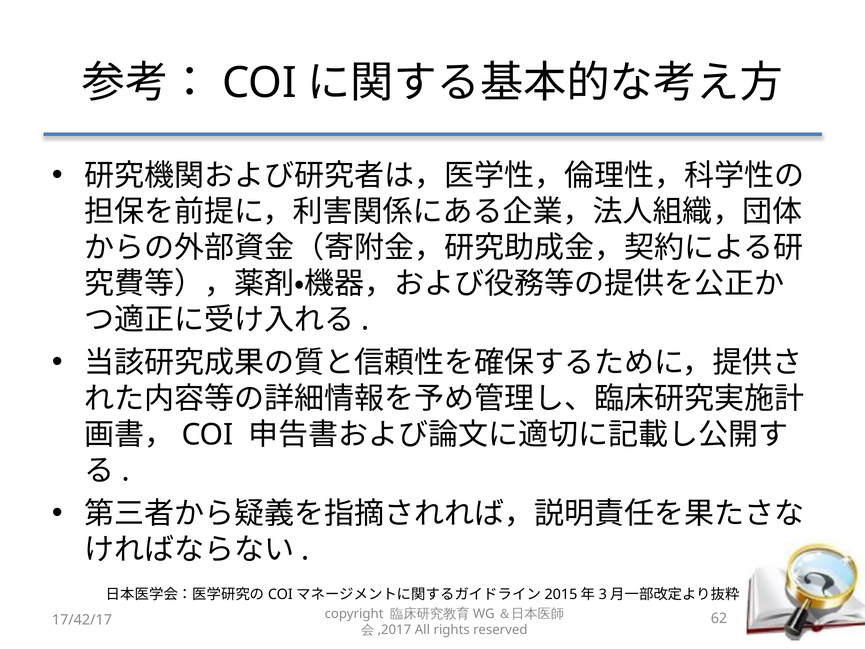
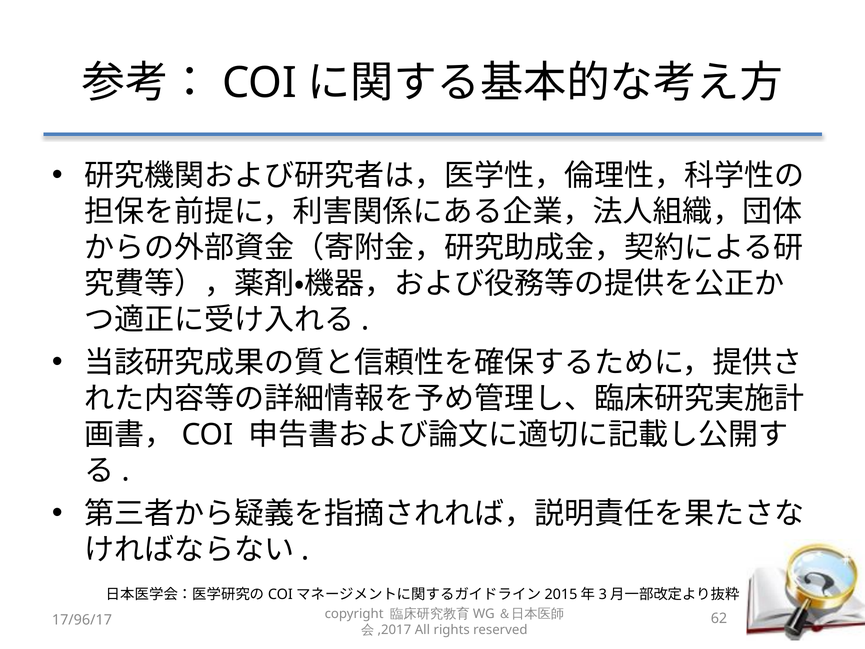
17/42/17: 17/42/17 -> 17/96/17
